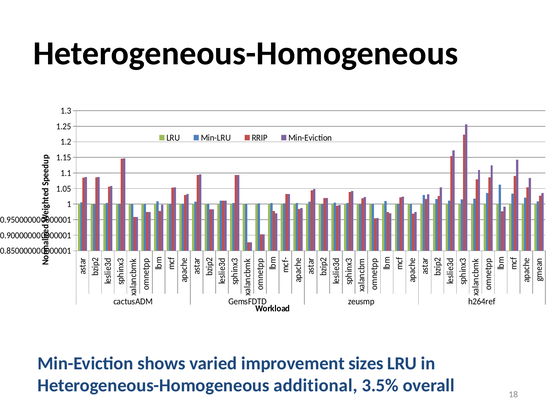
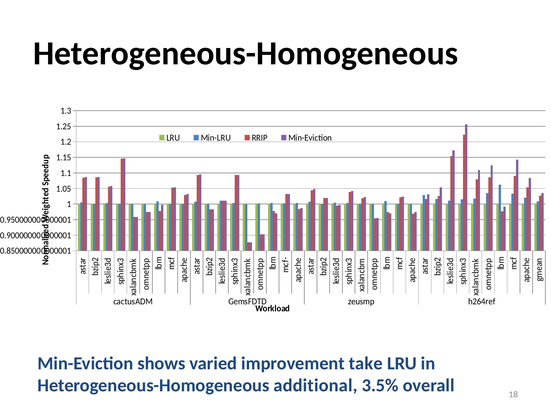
sizes: sizes -> take
